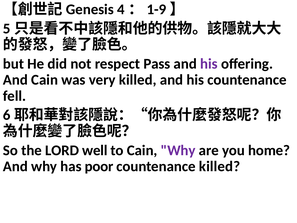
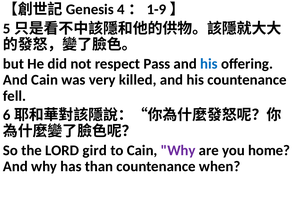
his at (209, 64) colour: purple -> blue
well: well -> gird
poor: poor -> than
countenance killed: killed -> when
